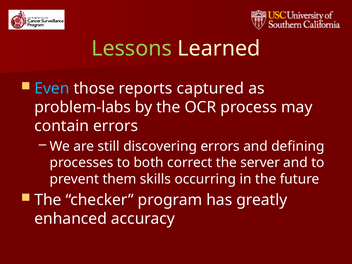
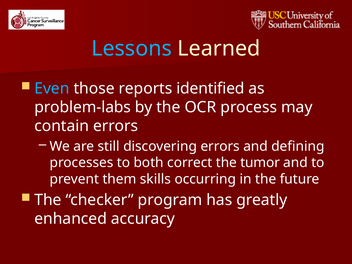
Lessons colour: light green -> light blue
captured: captured -> identified
server: server -> tumor
